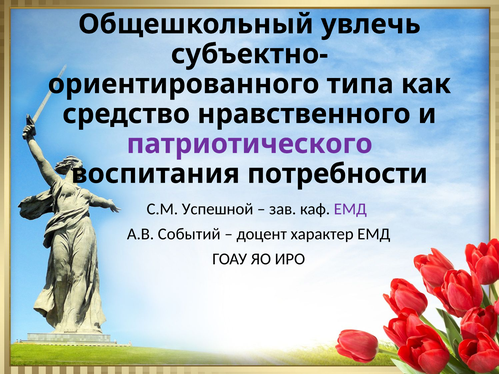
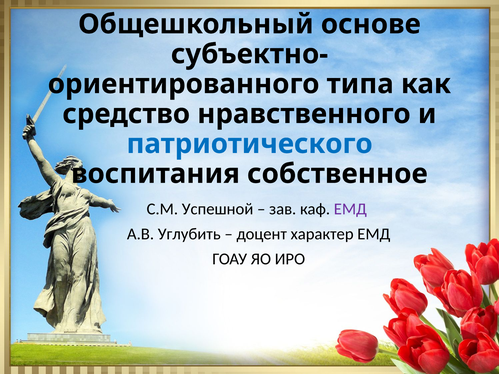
увлечь: увлечь -> основе
патриотического colour: purple -> blue
потребности: потребности -> собственное
Событий: Событий -> Углубить
